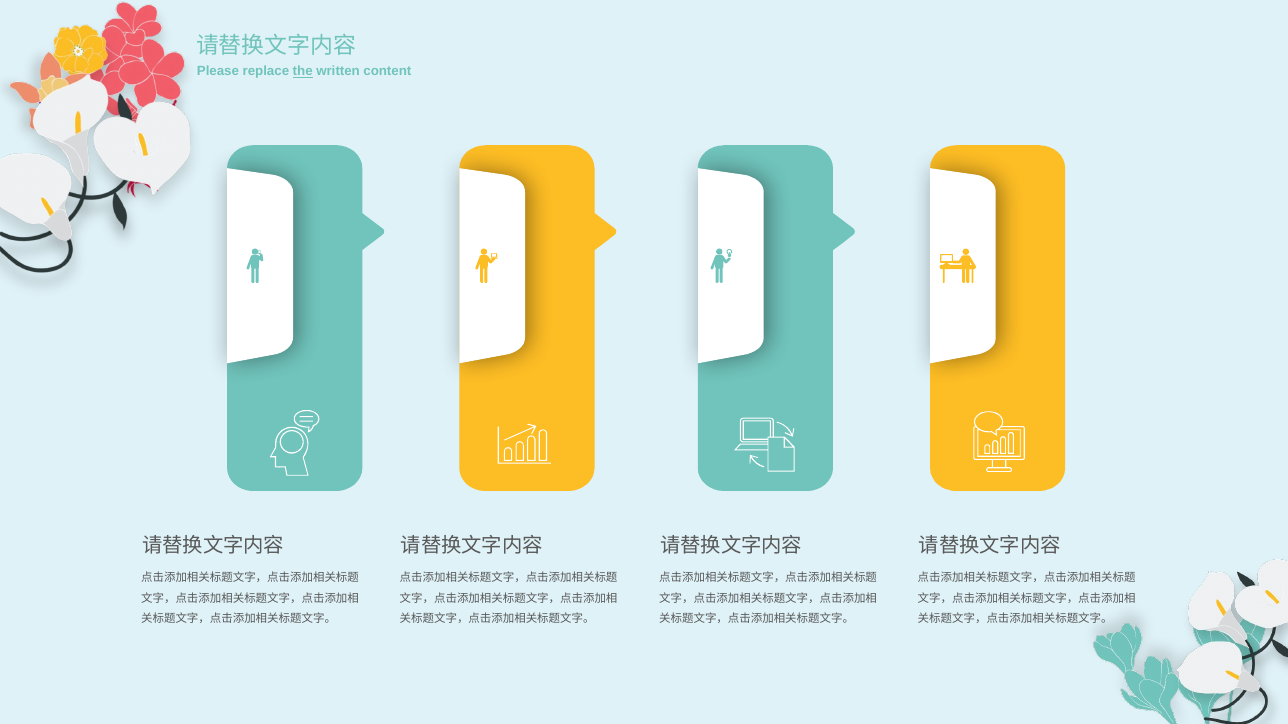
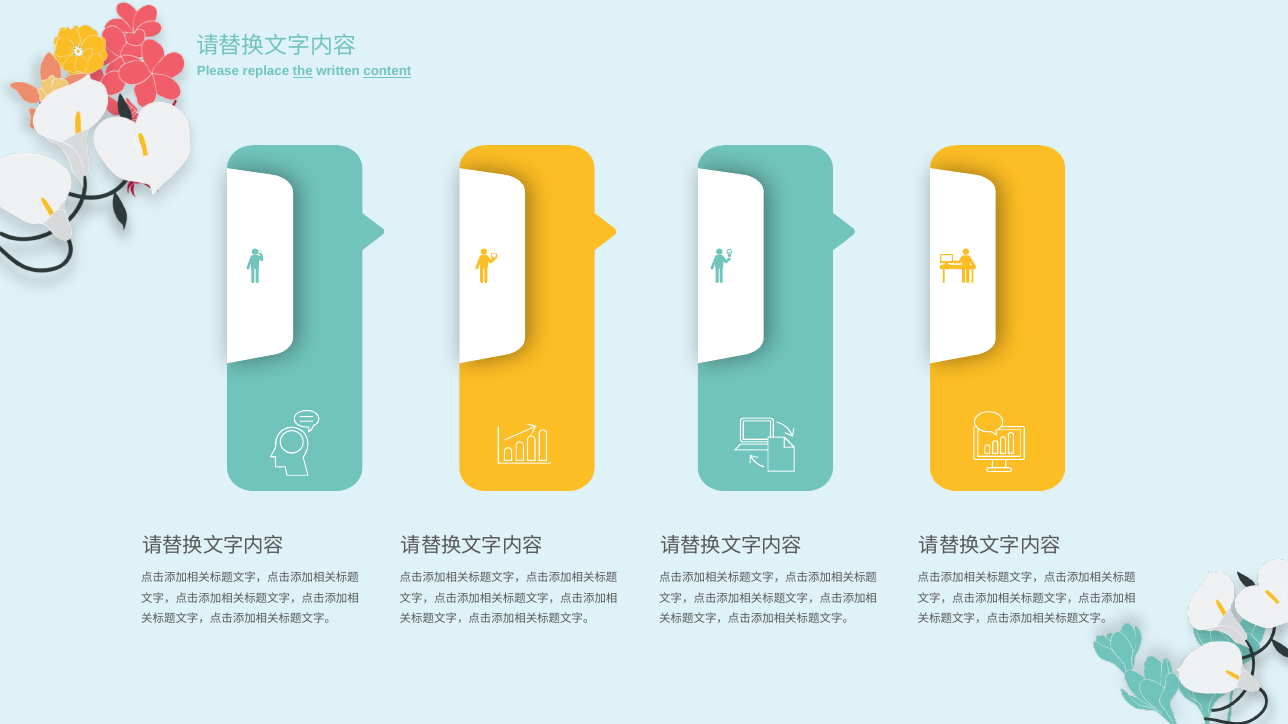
content underline: none -> present
